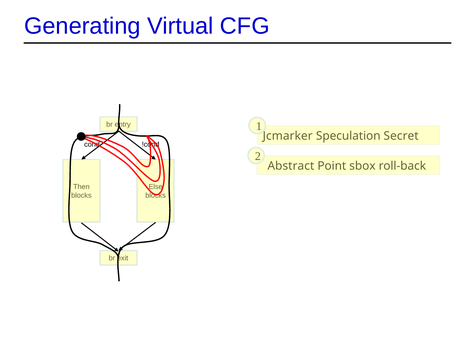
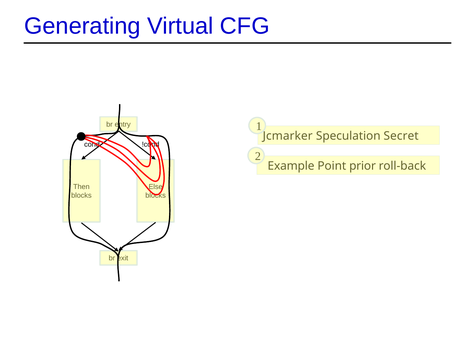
Abstract: Abstract -> Example
sbox: sbox -> prior
